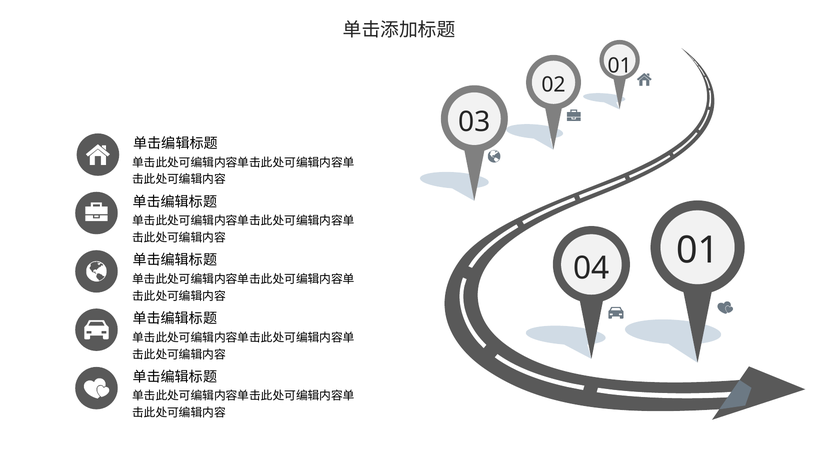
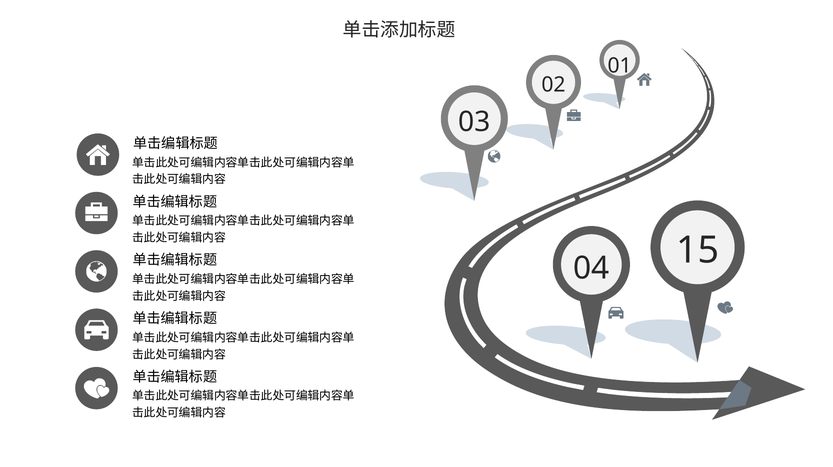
04 01: 01 -> 15
